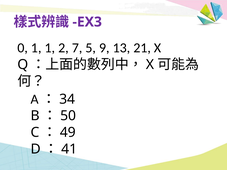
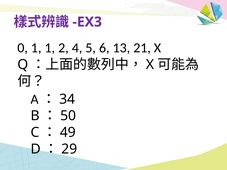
7: 7 -> 4
9: 9 -> 6
41: 41 -> 29
